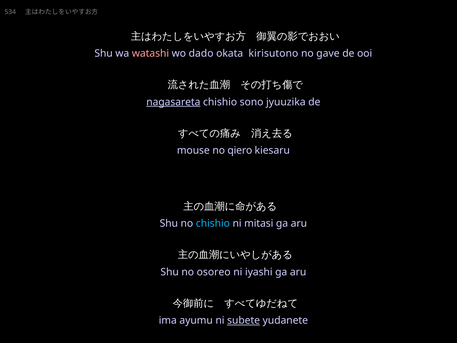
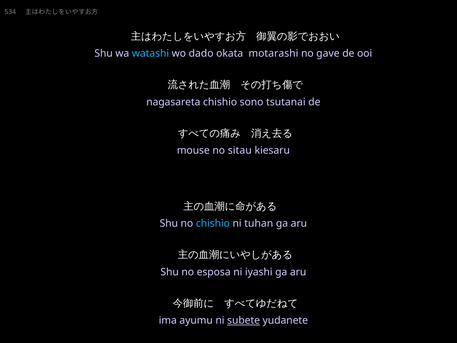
watashi colour: pink -> light blue
kirisutono: kirisutono -> motarashi
nagasareta underline: present -> none
jyuuzika: jyuuzika -> tsutanai
qiero: qiero -> sitau
mitasi: mitasi -> tuhan
osoreo: osoreo -> esposa
